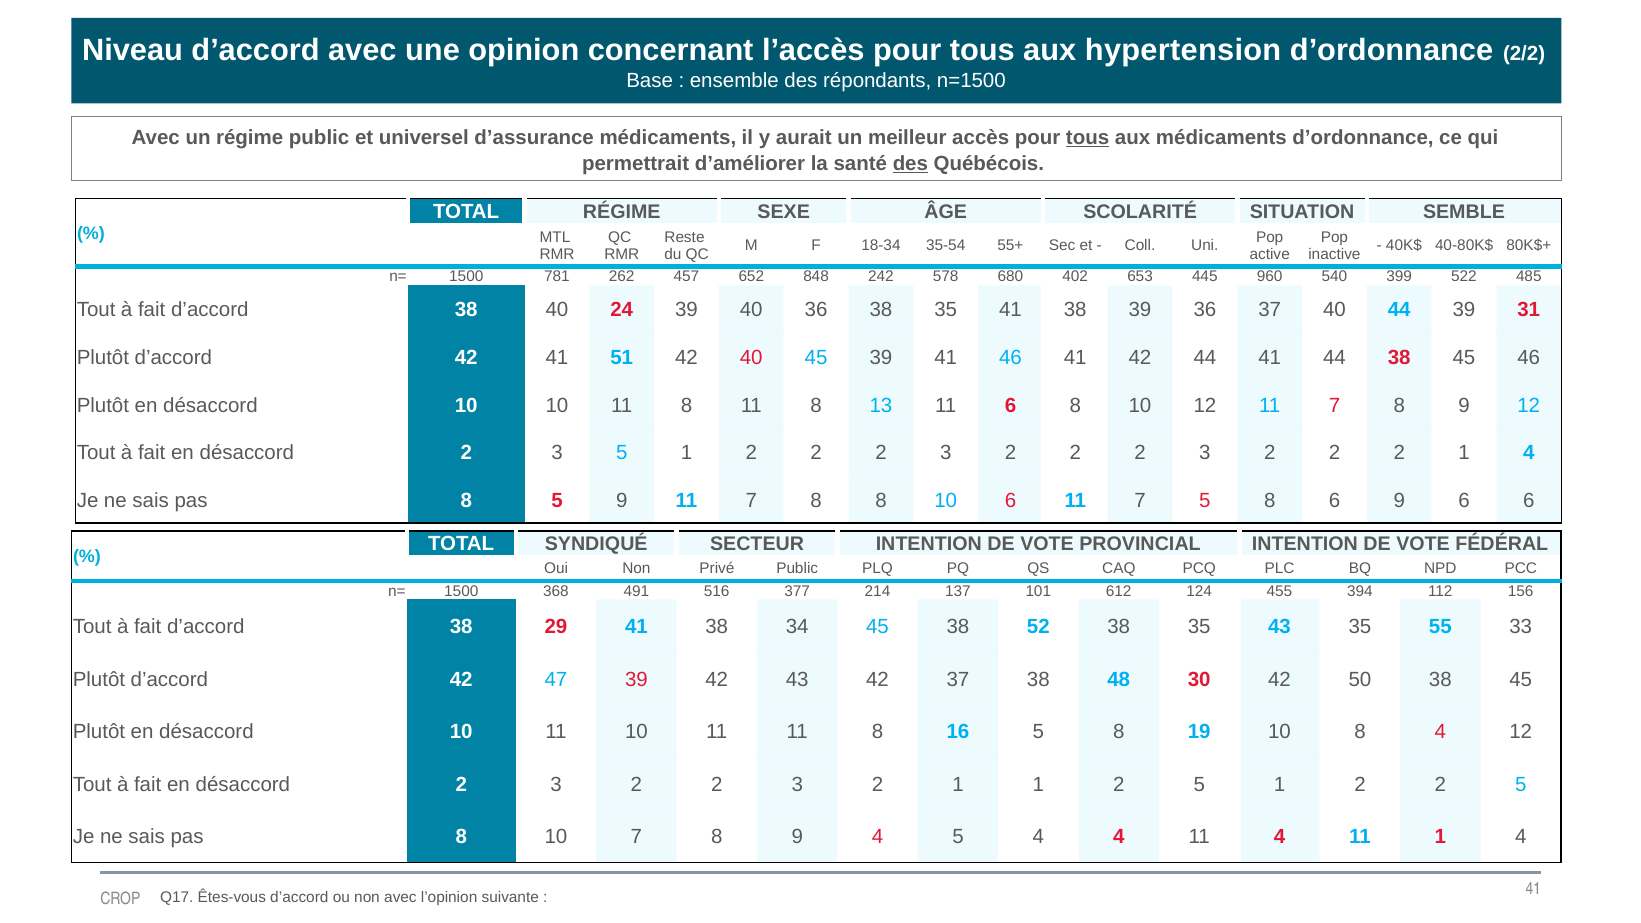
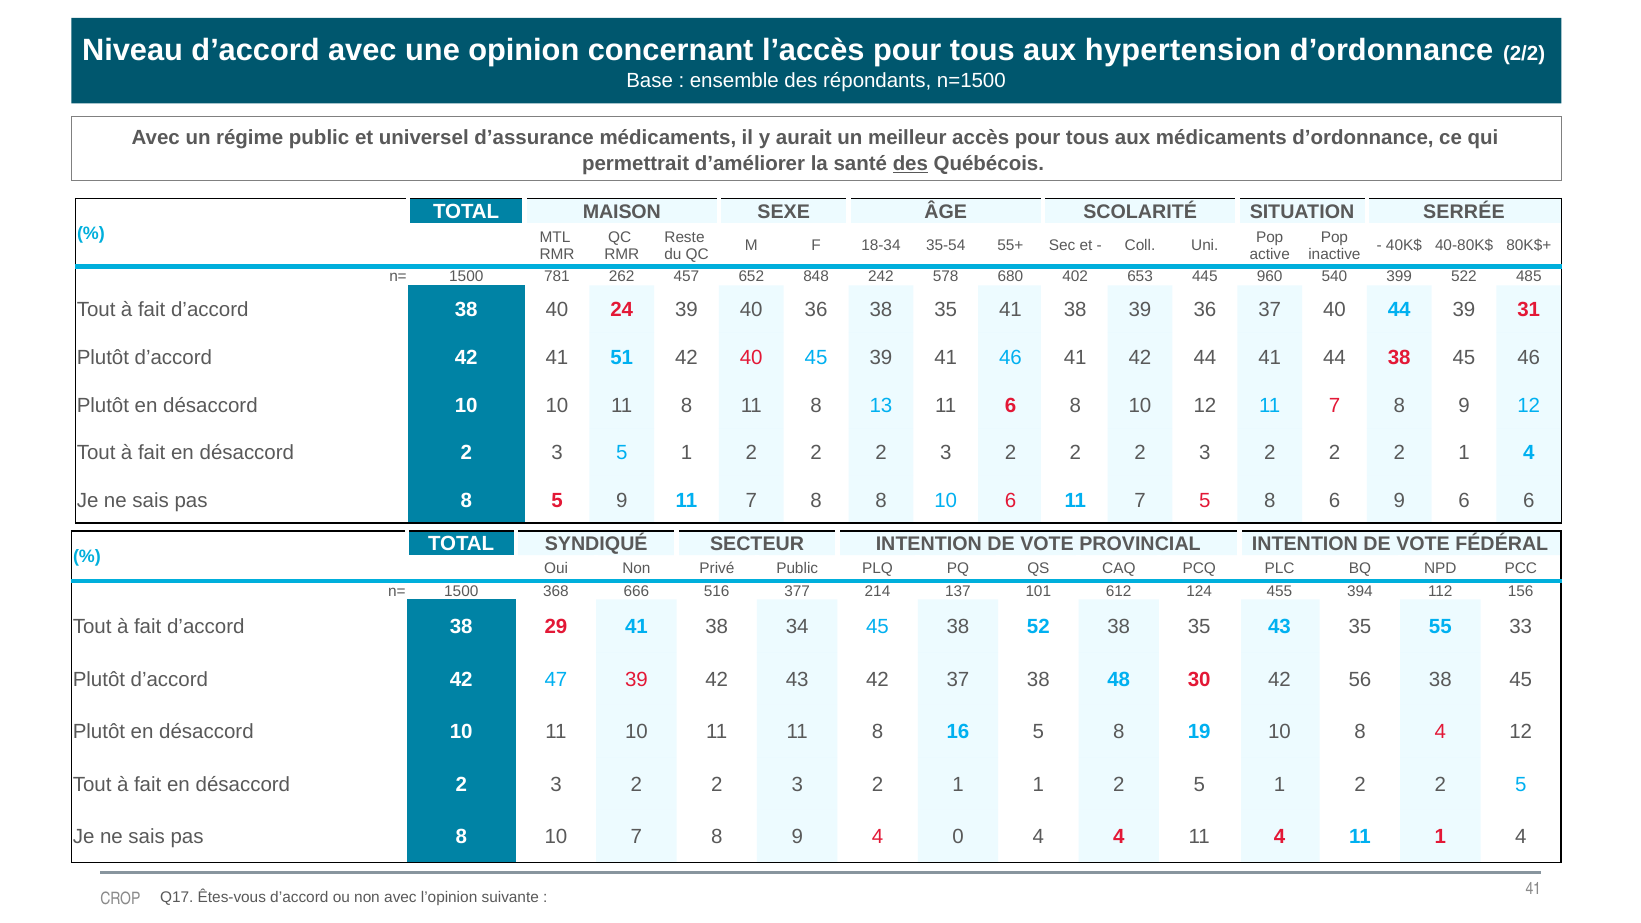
tous at (1088, 138) underline: present -> none
TOTAL RÉGIME: RÉGIME -> MAISON
SEMBLE: SEMBLE -> SERRÉE
491: 491 -> 666
50: 50 -> 56
4 5: 5 -> 0
